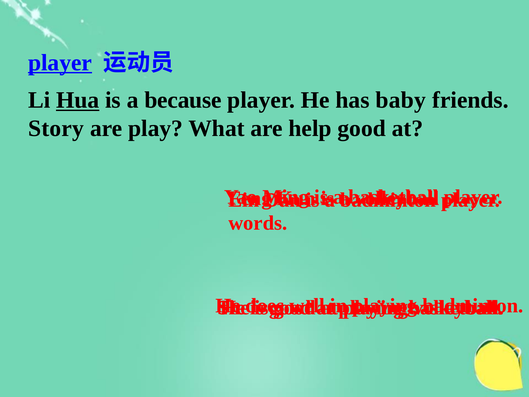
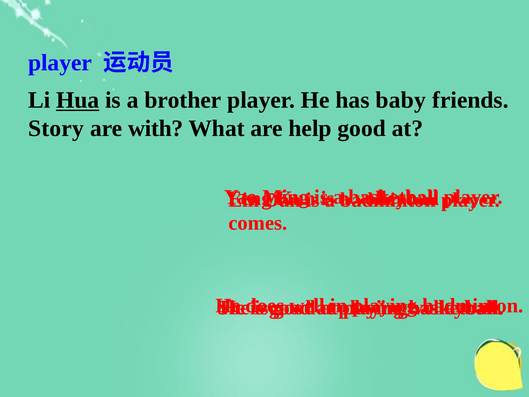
player at (60, 63) underline: present -> none
because: because -> brother
play: play -> with
words: words -> comes
